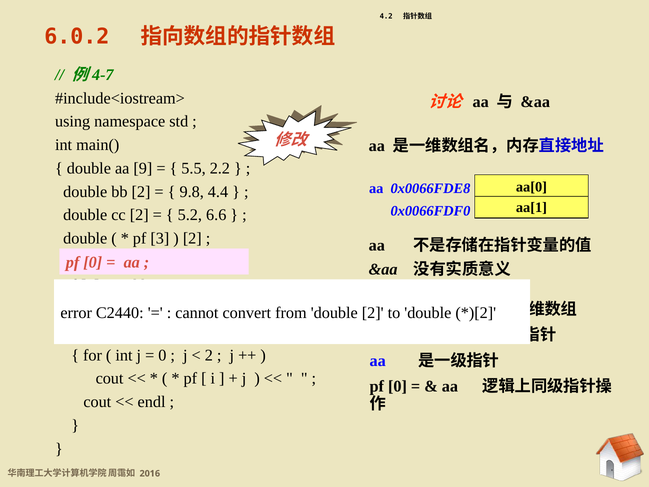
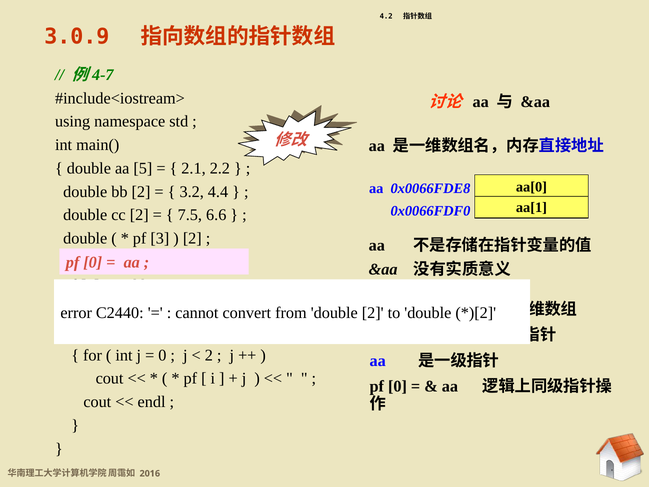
6.0.2: 6.0.2 -> 3.0.9
9: 9 -> 5
5.5: 5.5 -> 2.1
9.8: 9.8 -> 3.2
5.2: 5.2 -> 7.5
